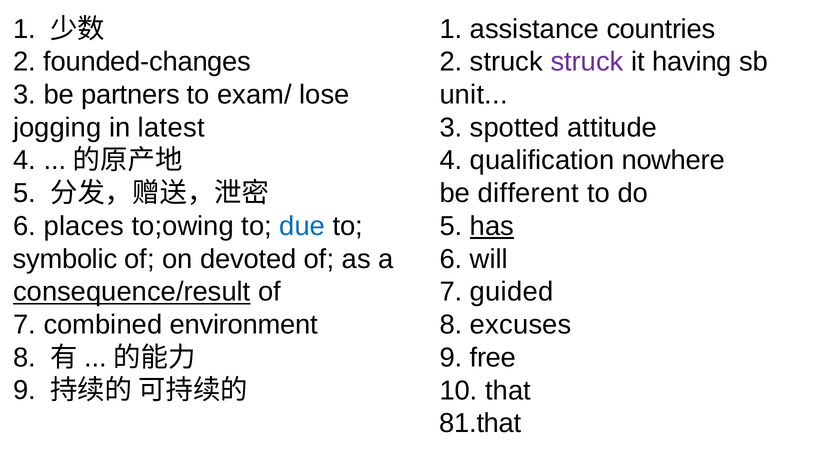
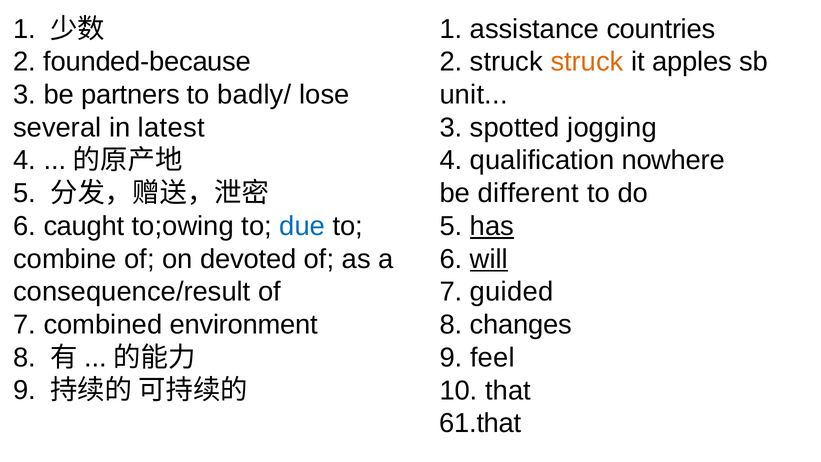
founded-changes: founded-changes -> founded-because
struck at (587, 62) colour: purple -> orange
having: having -> apples
exam/: exam/ -> badly/
jogging: jogging -> several
attitude: attitude -> jogging
places: places -> caught
symbolic: symbolic -> combine
will underline: none -> present
consequence/result underline: present -> none
excuses: excuses -> changes
free: free -> feel
81.that: 81.that -> 61.that
